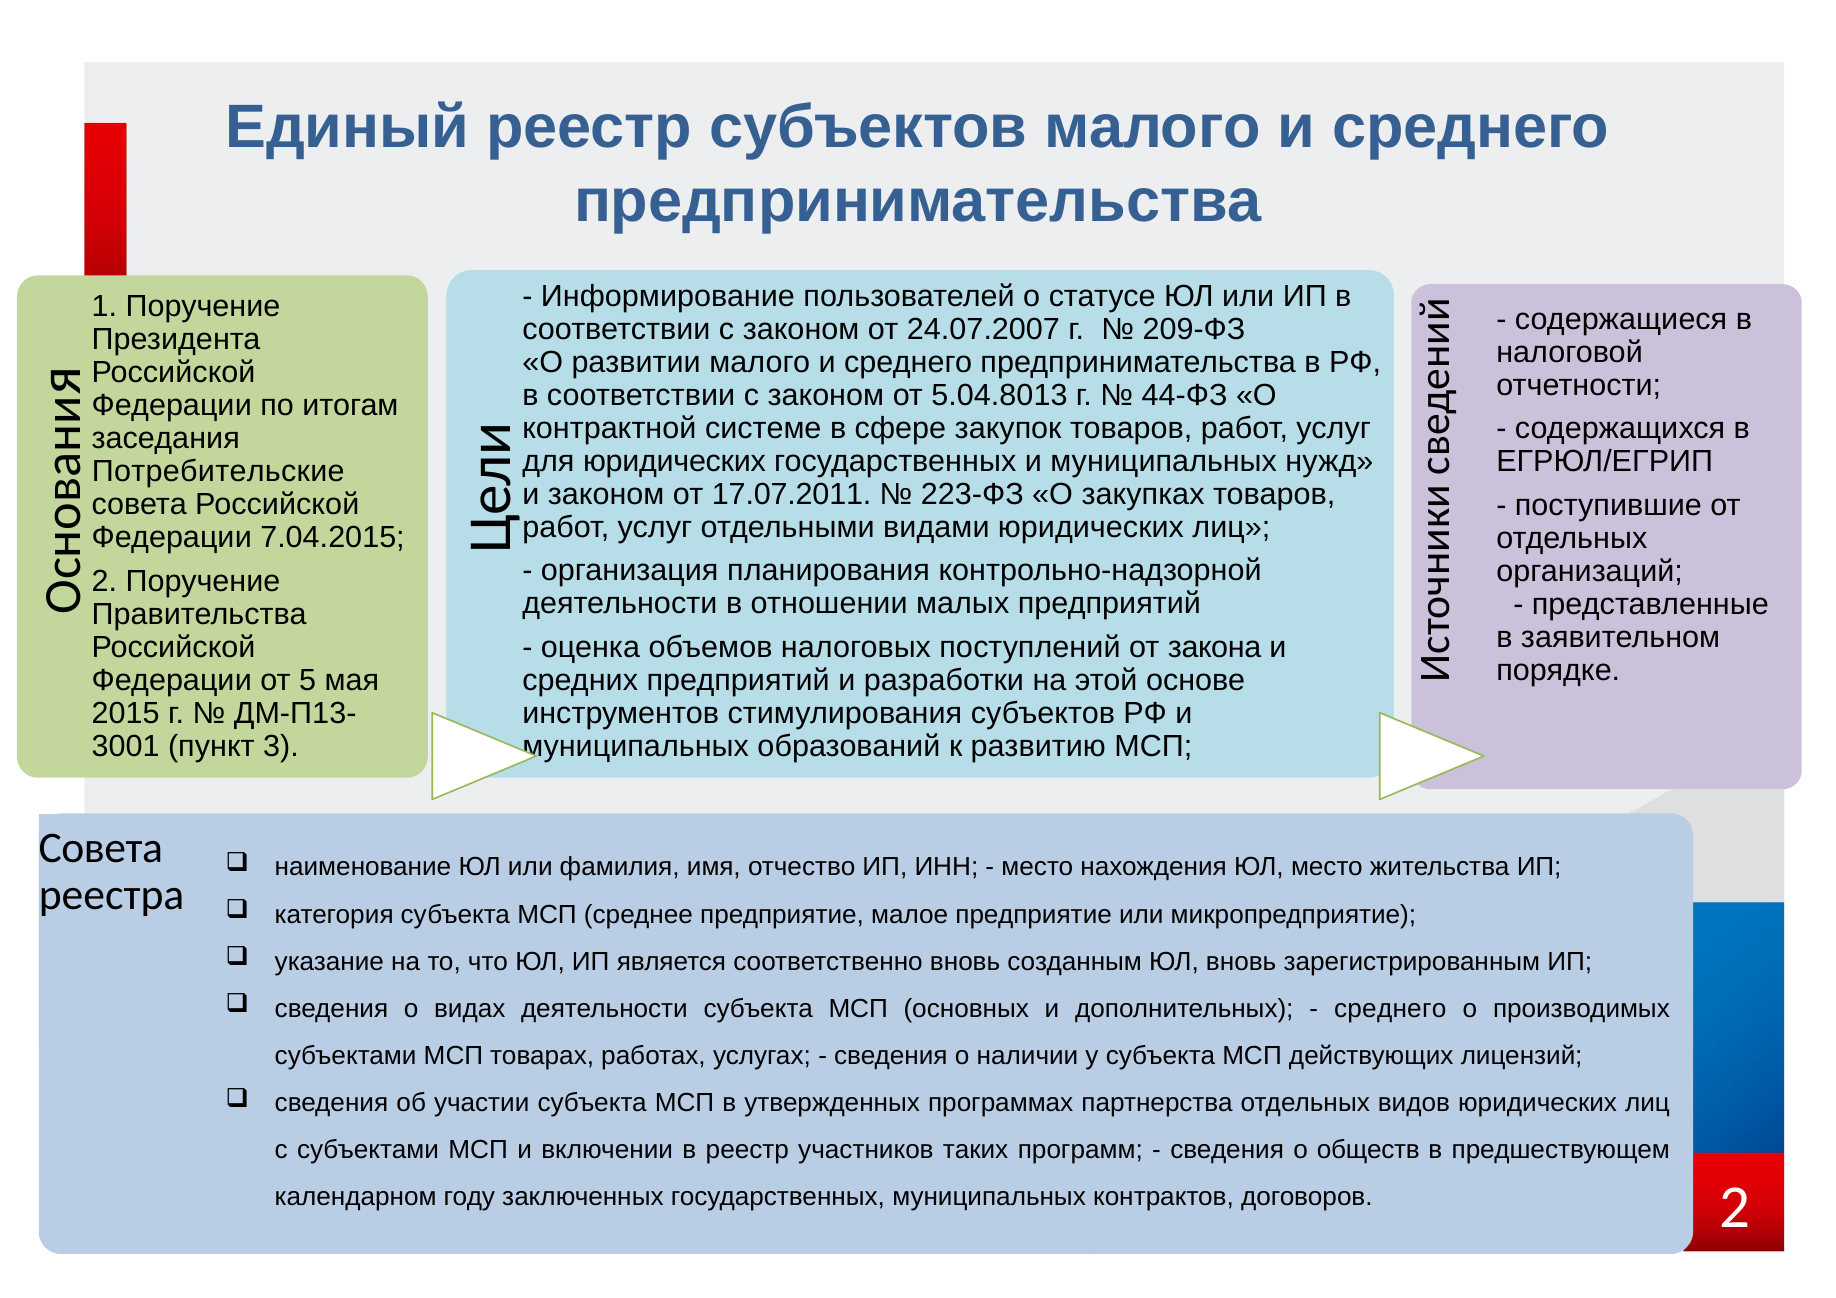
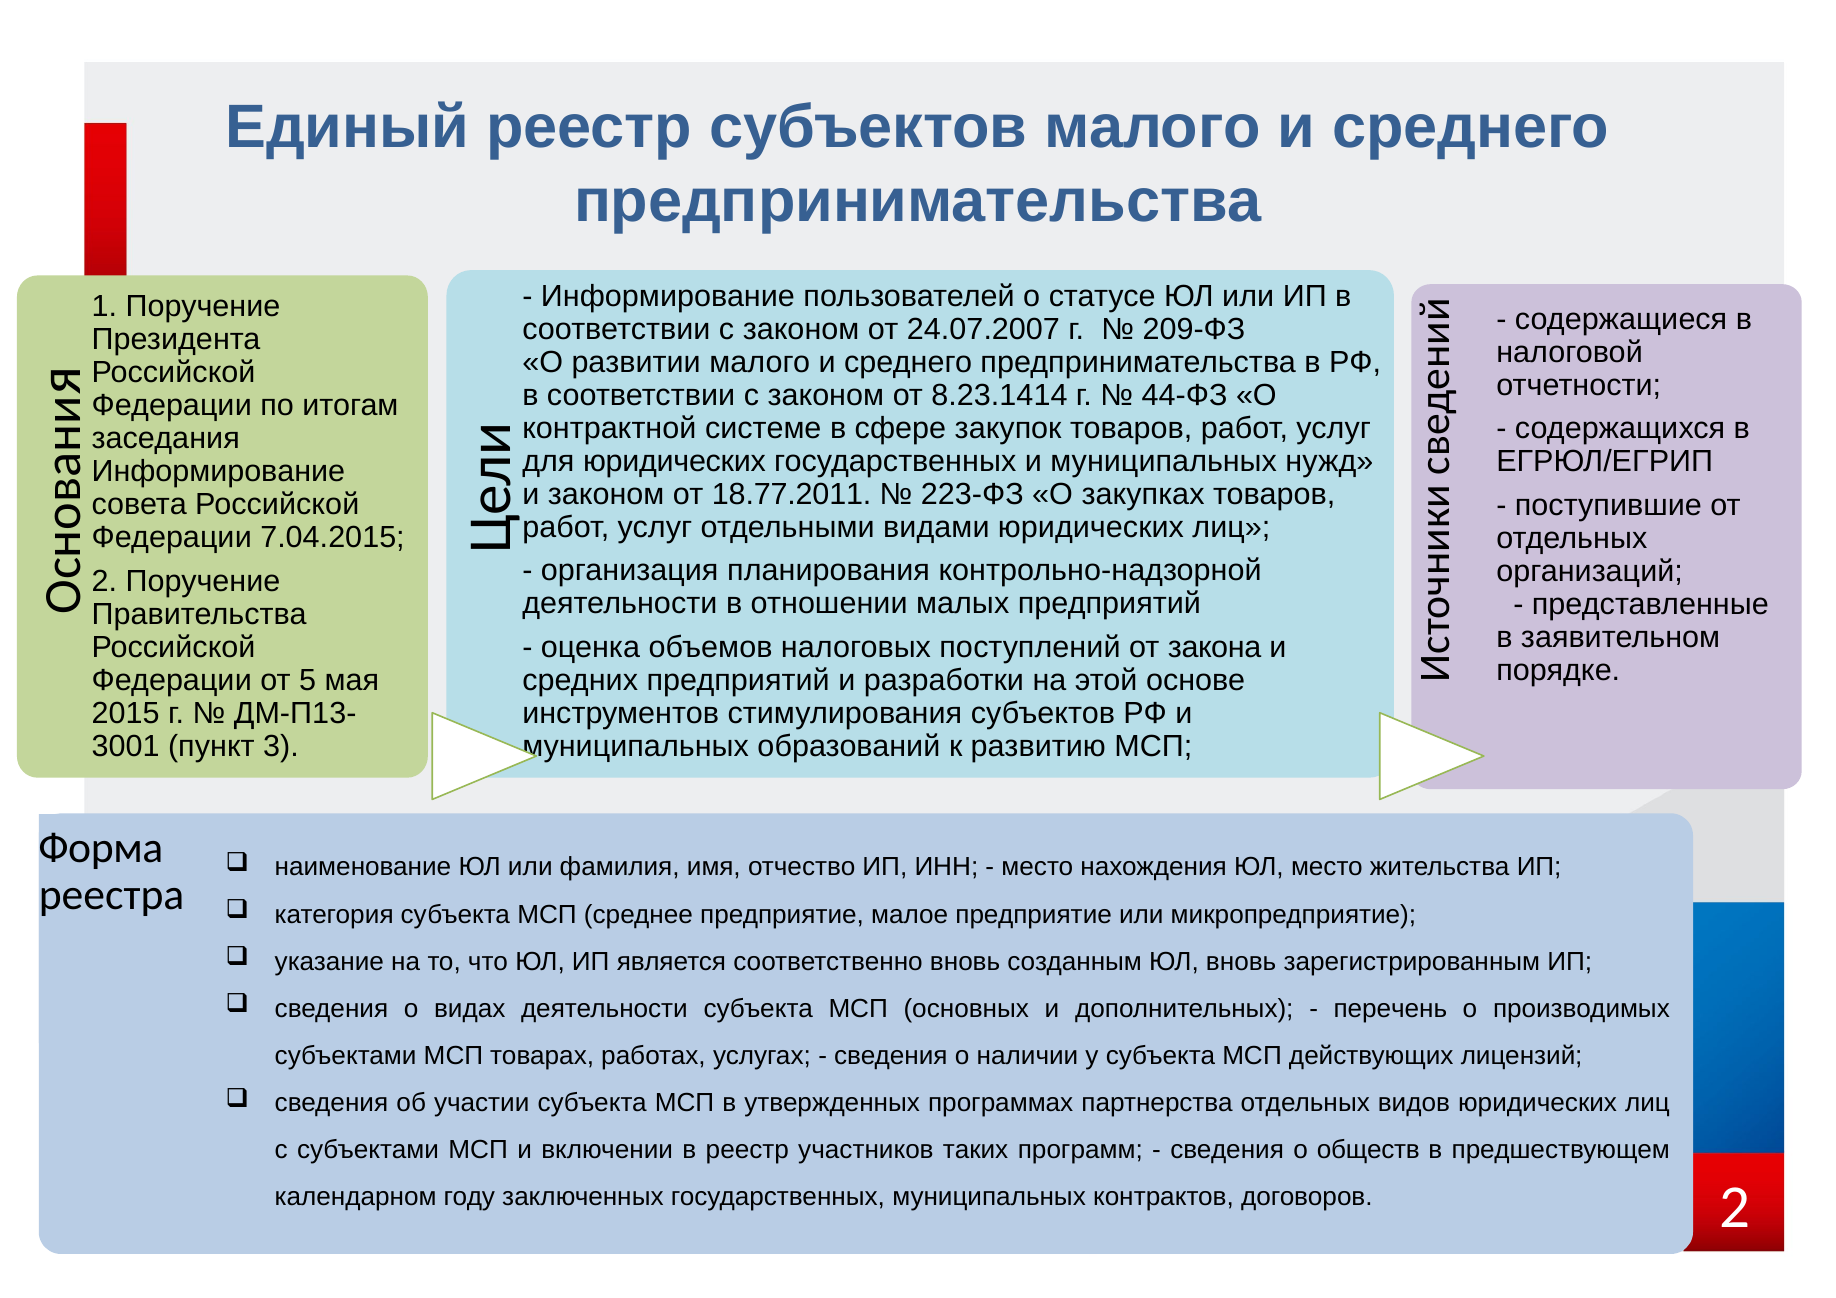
5.04.8013: 5.04.8013 -> 8.23.1414
Потребительские at (218, 472): Потребительские -> Информирование
17.07.2011: 17.07.2011 -> 18.77.2011
Совета at (101, 848): Совета -> Форма
среднего at (1390, 1009): среднего -> перечень
